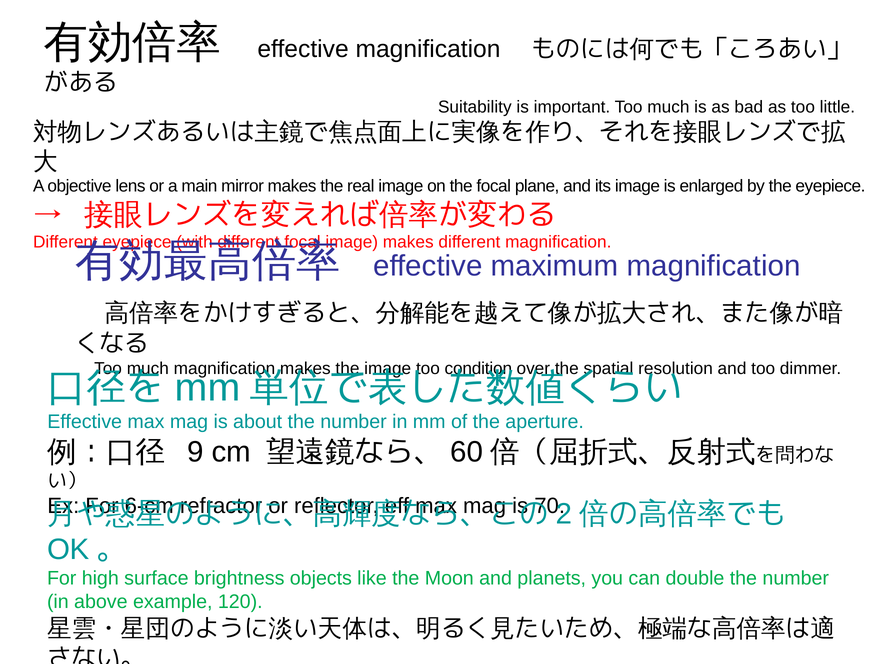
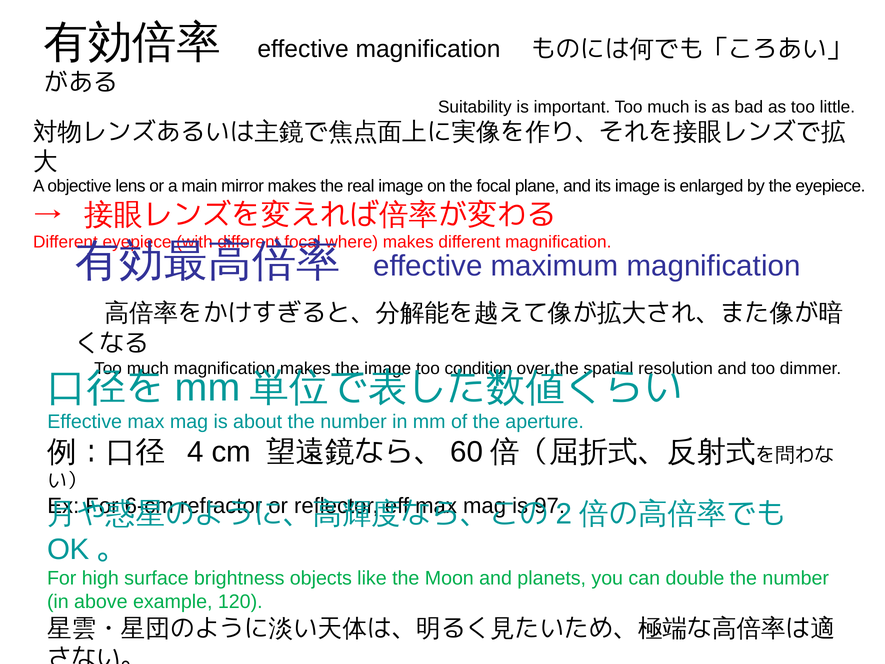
image at (352, 242): image -> where
9: 9 -> 4
70: 70 -> 97
